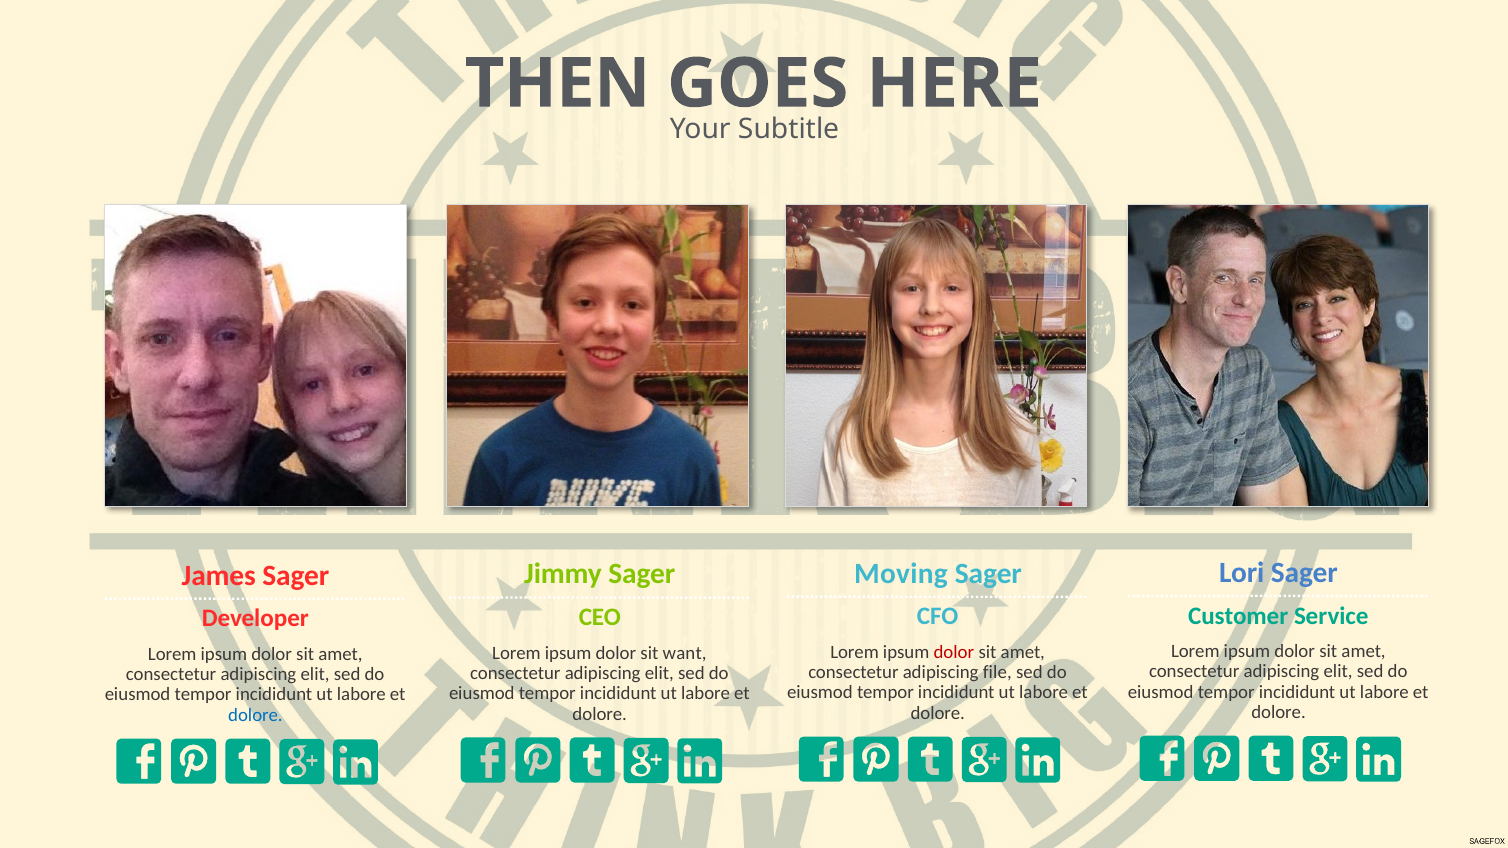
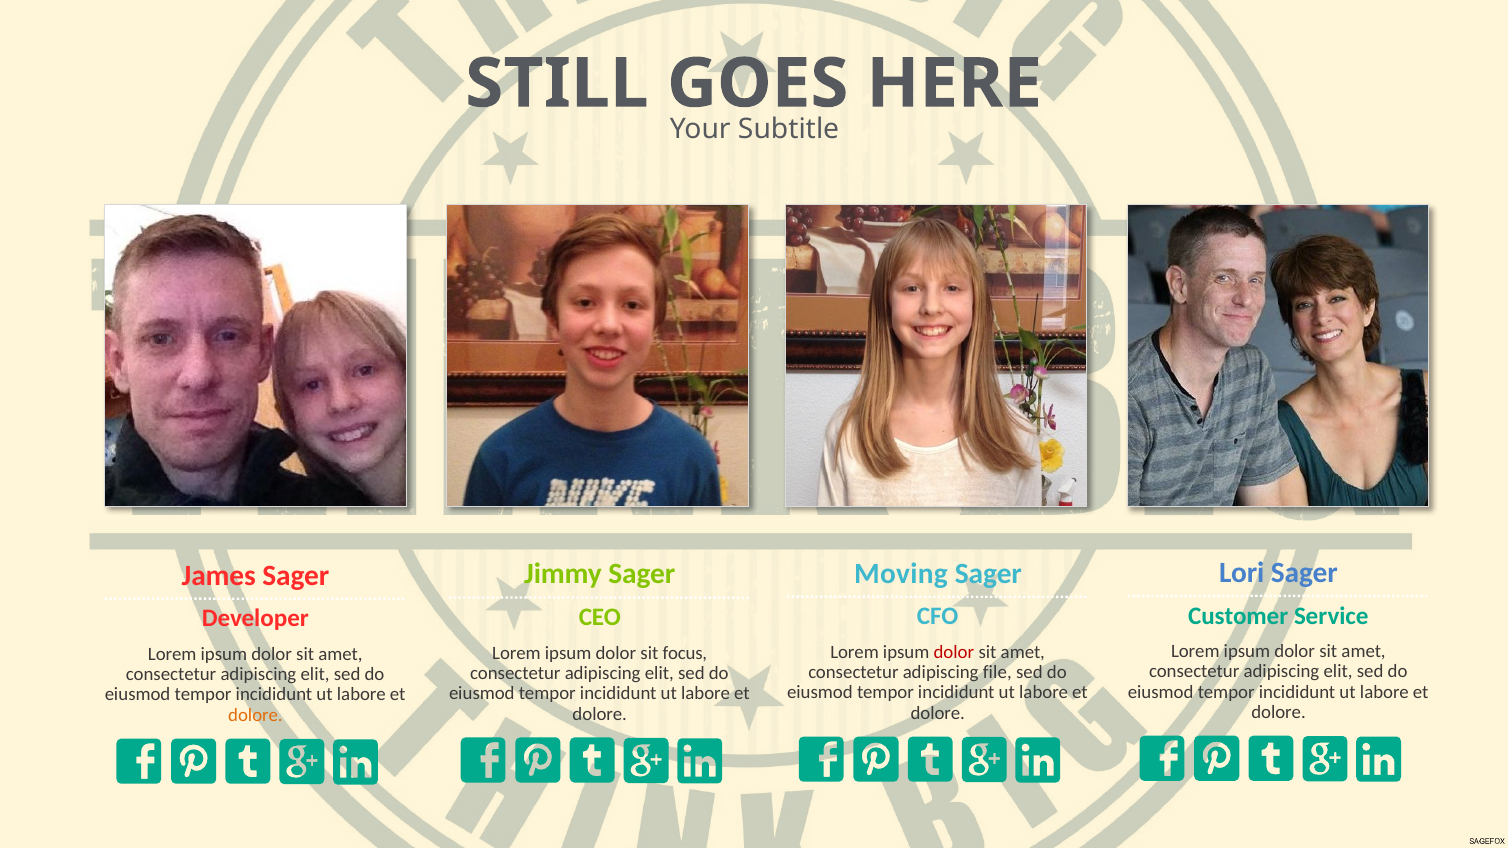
THEN: THEN -> STILL
want: want -> focus
dolore at (255, 715) colour: blue -> orange
